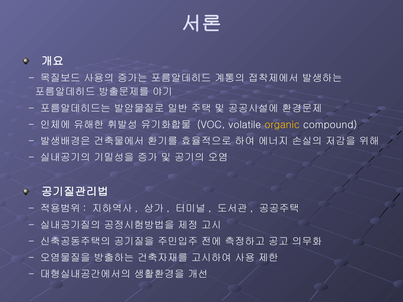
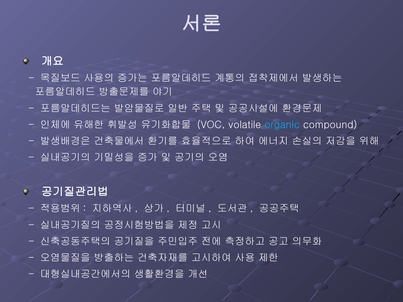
organic colour: yellow -> light blue
